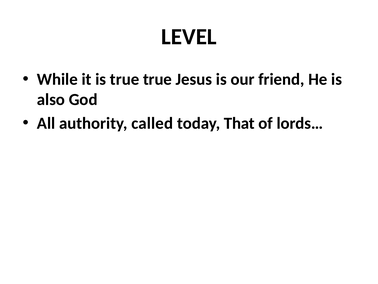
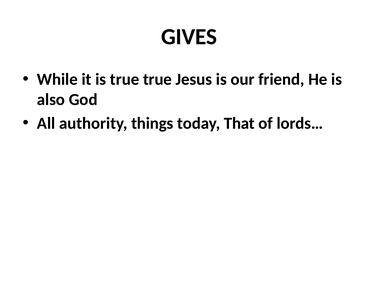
LEVEL: LEVEL -> GIVES
called: called -> things
